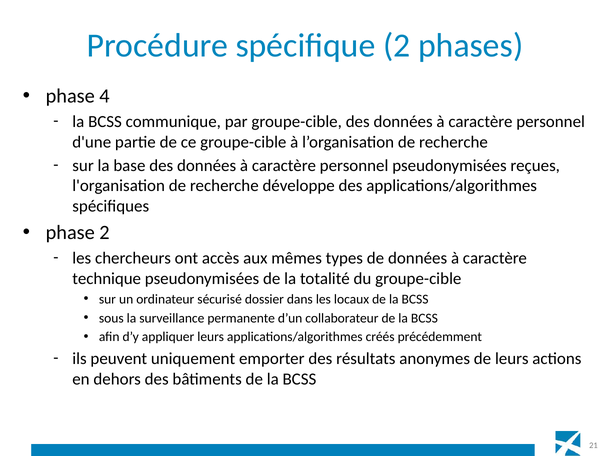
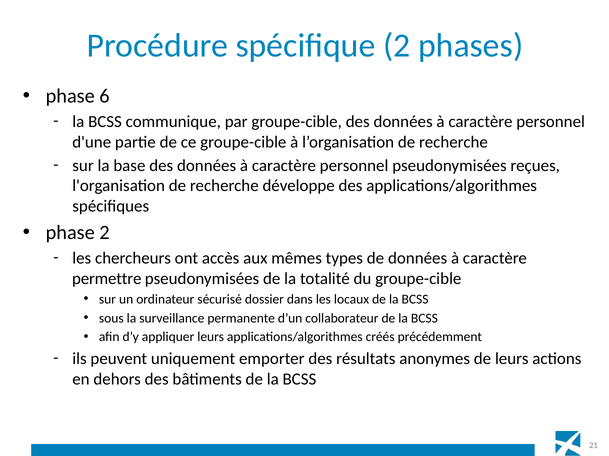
4: 4 -> 6
technique: technique -> permettre
